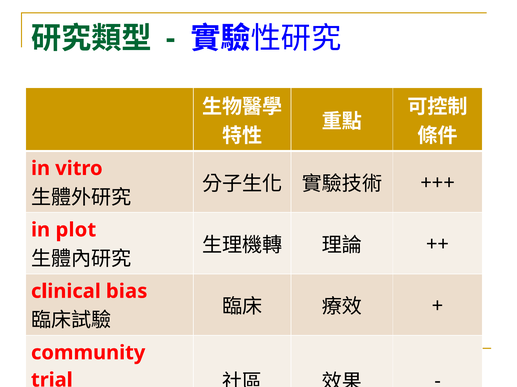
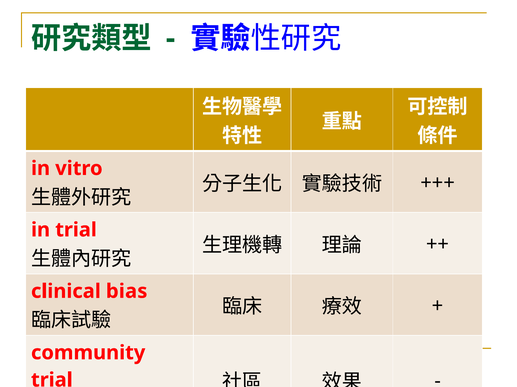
in plot: plot -> trial
